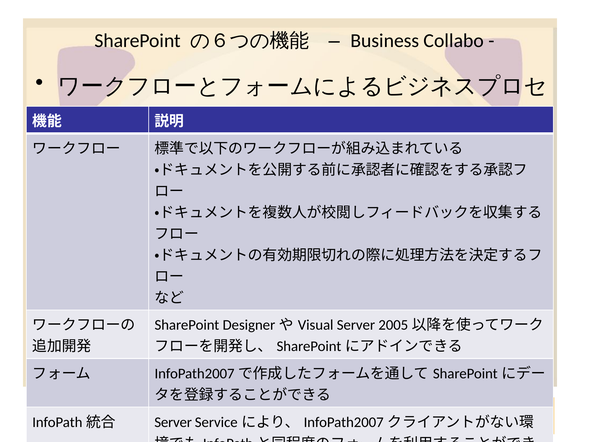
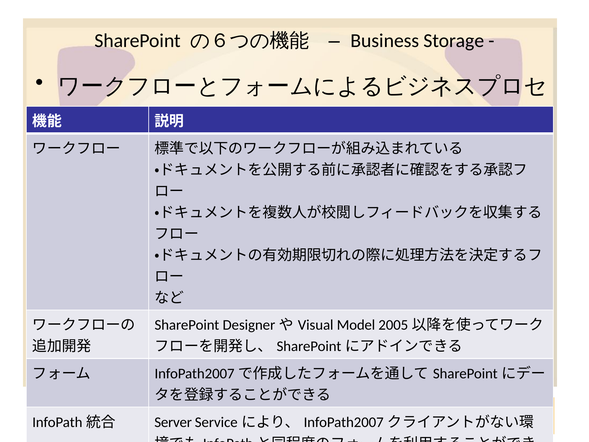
Collabo: Collabo -> Storage
Server at (356, 325): Server -> Model
